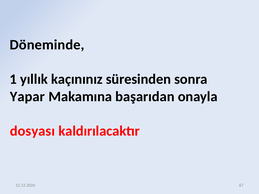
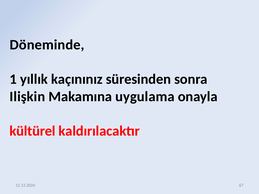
Yapar: Yapar -> Ilişkin
başarıdan: başarıdan -> uygulama
dosyası: dosyası -> kültürel
